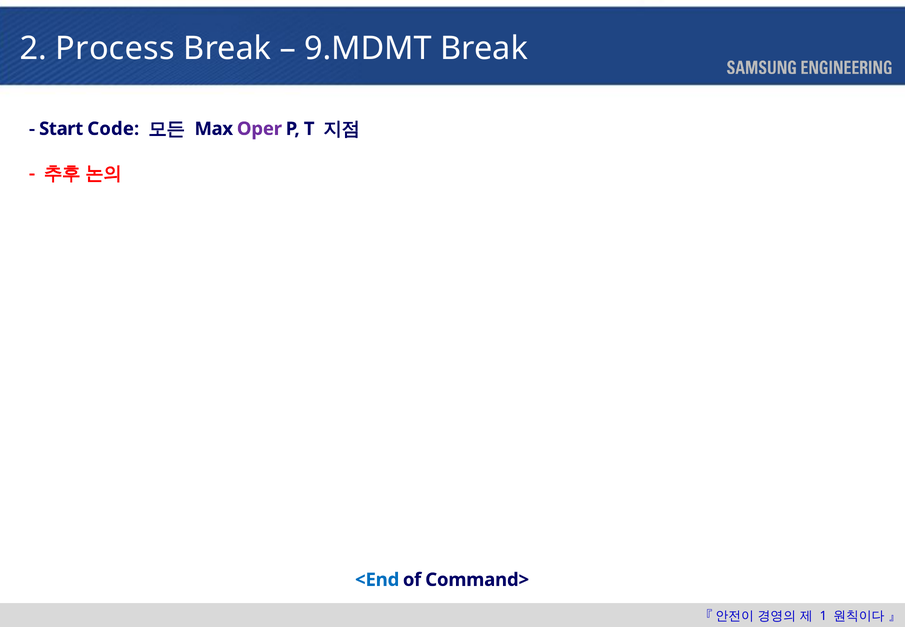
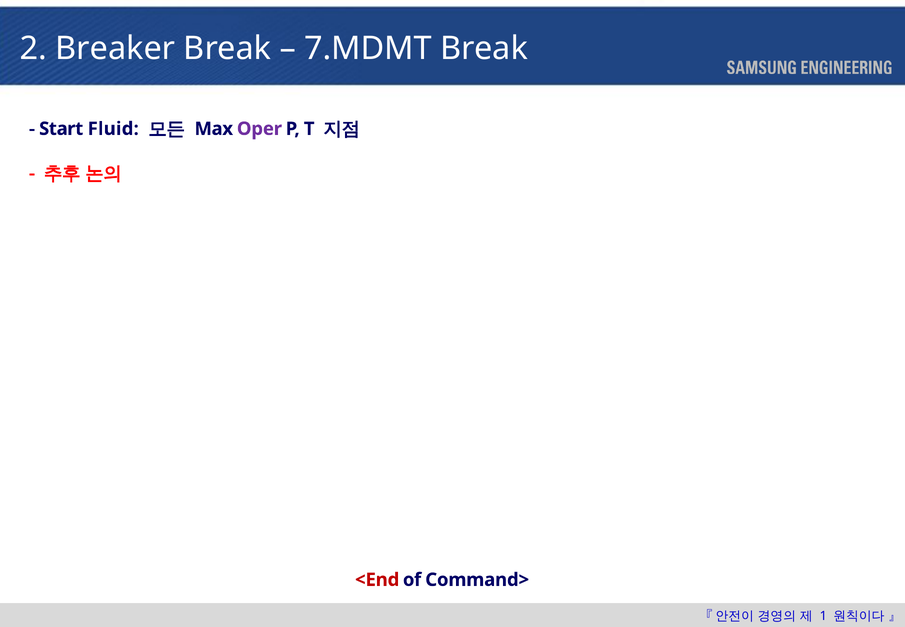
Process: Process -> Breaker
9.MDMT: 9.MDMT -> 7.MDMT
Code: Code -> Fluid
<End colour: blue -> red
